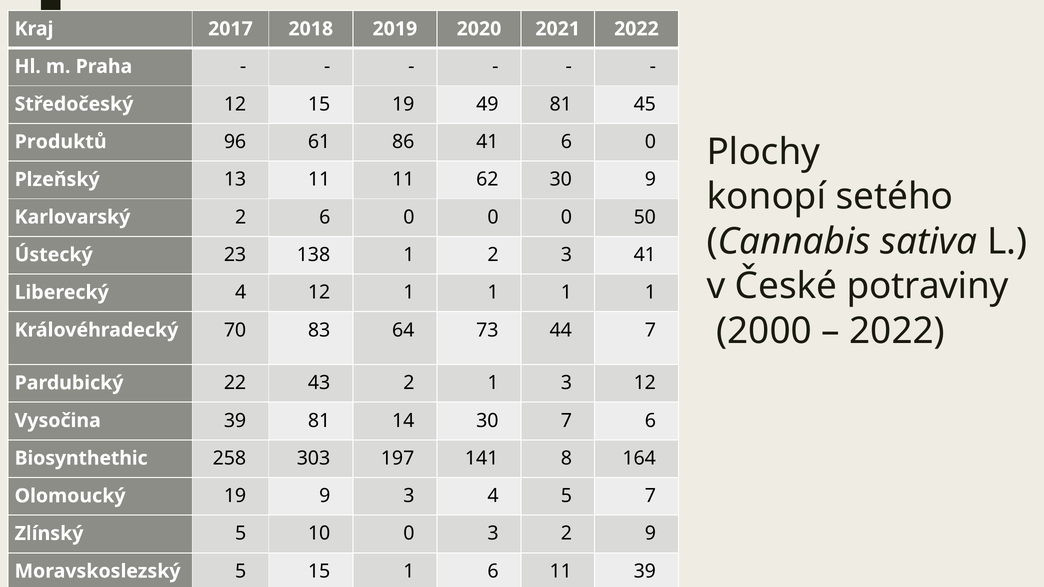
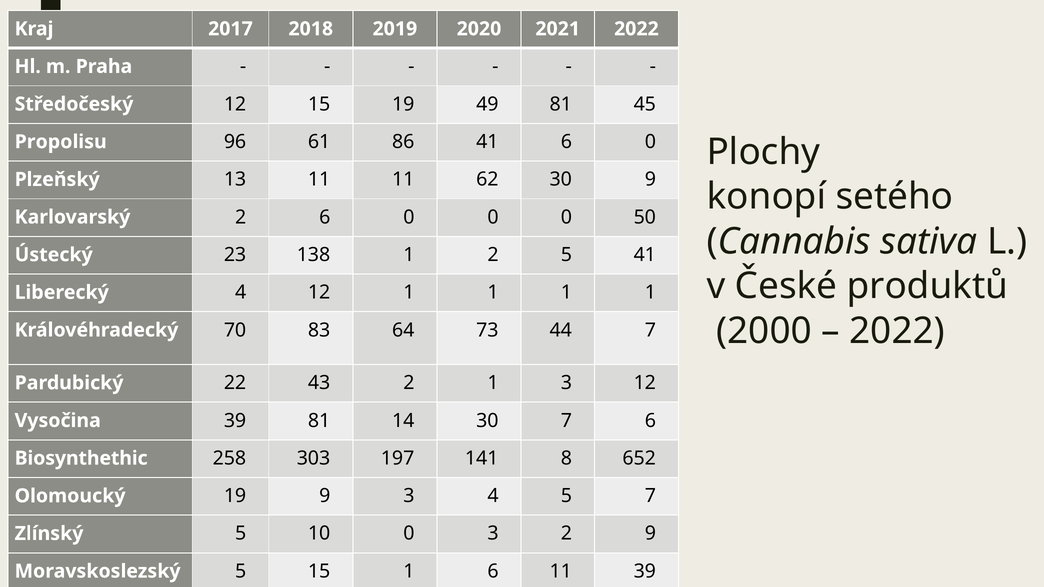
Produktů: Produktů -> Propolisu
2 3: 3 -> 5
potraviny: potraviny -> produktů
164: 164 -> 652
